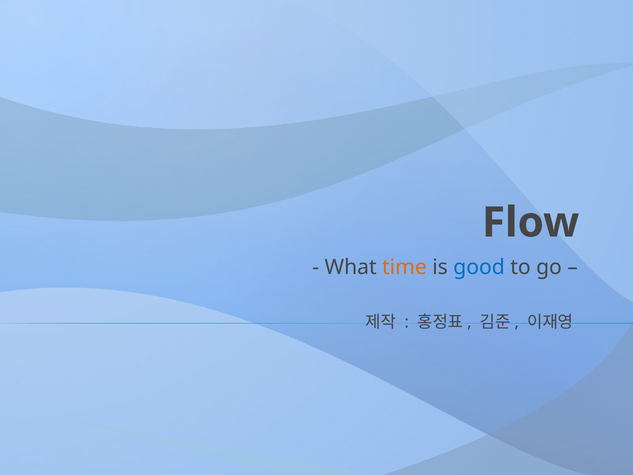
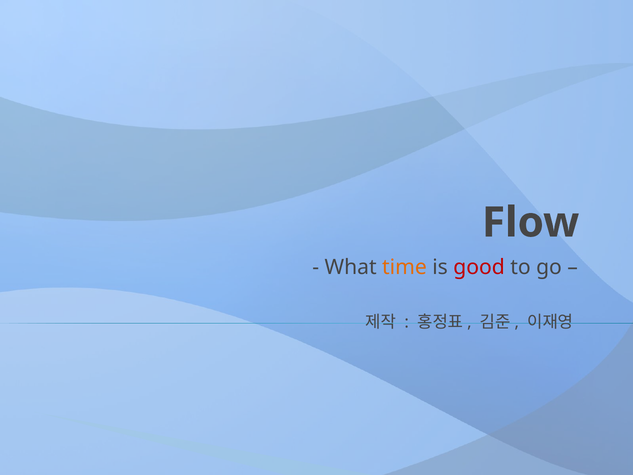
good colour: blue -> red
